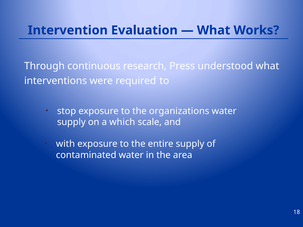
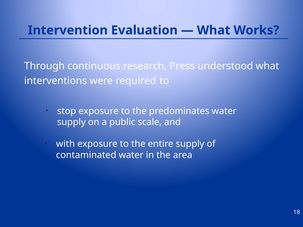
organizations: organizations -> predominates
which: which -> public
